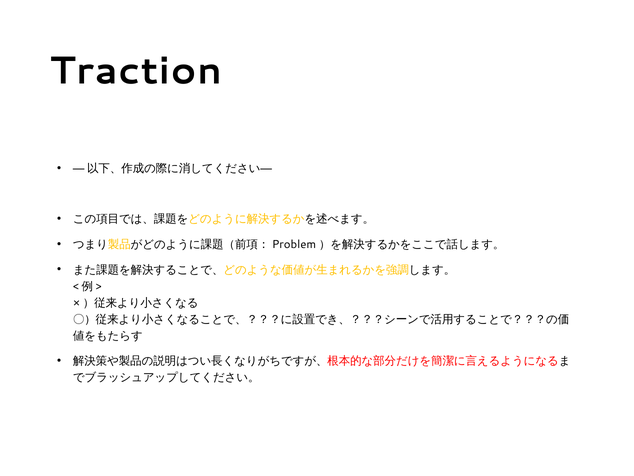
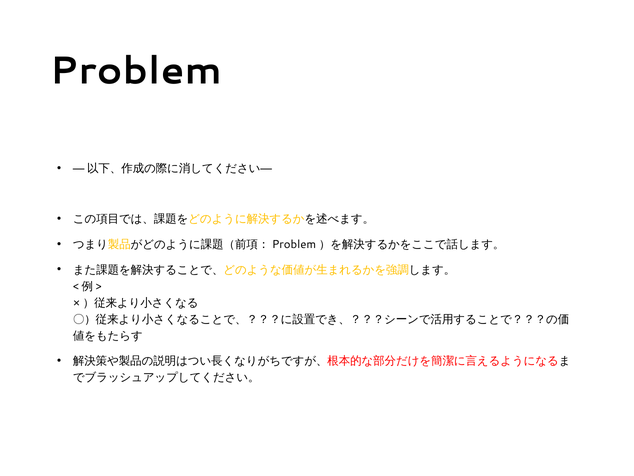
Traction: Traction -> Problem
